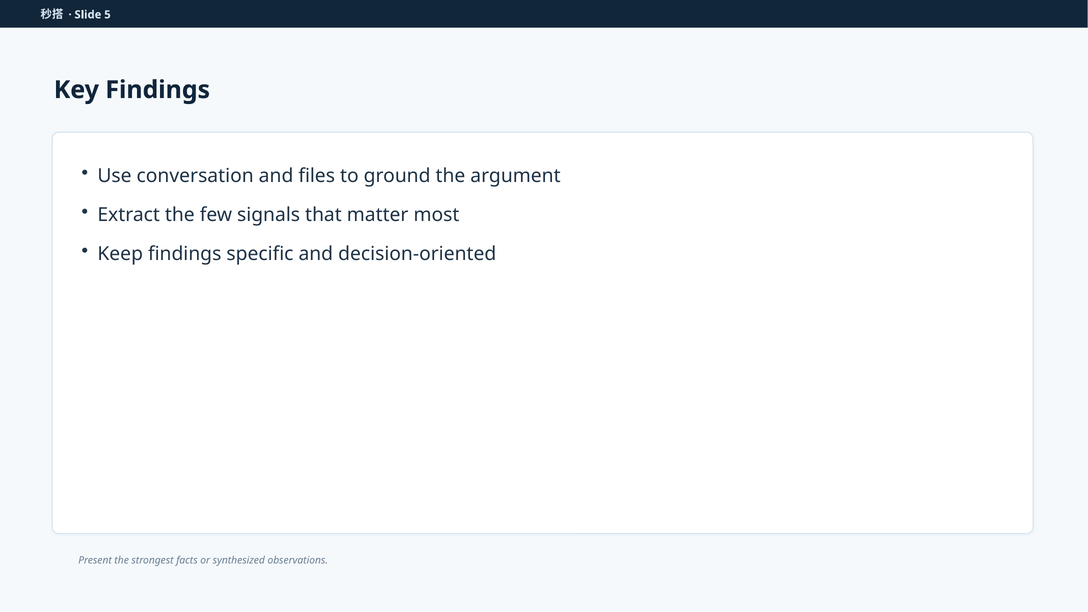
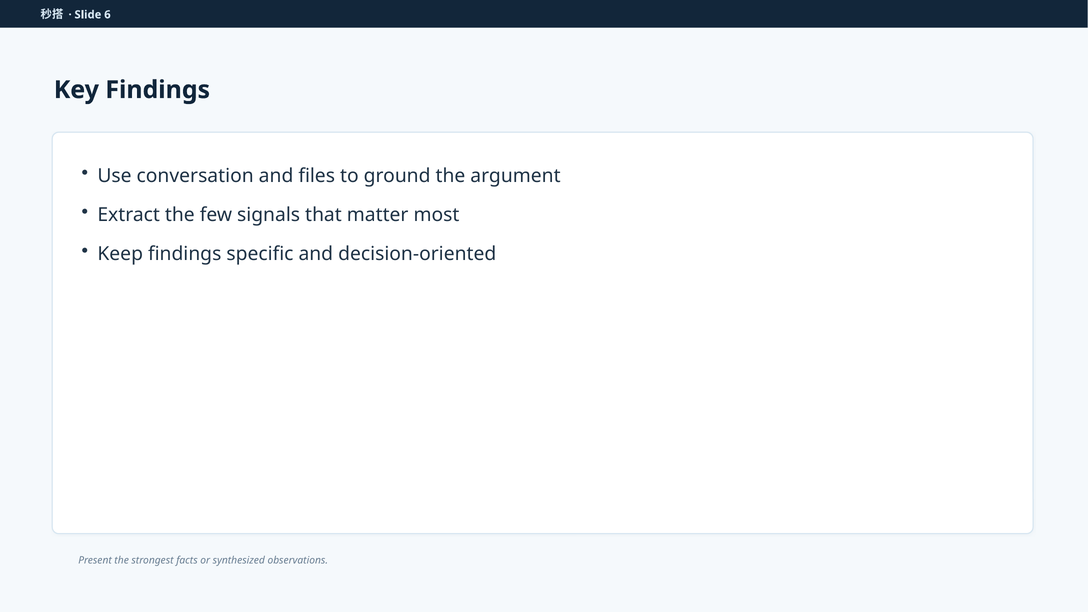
5: 5 -> 6
